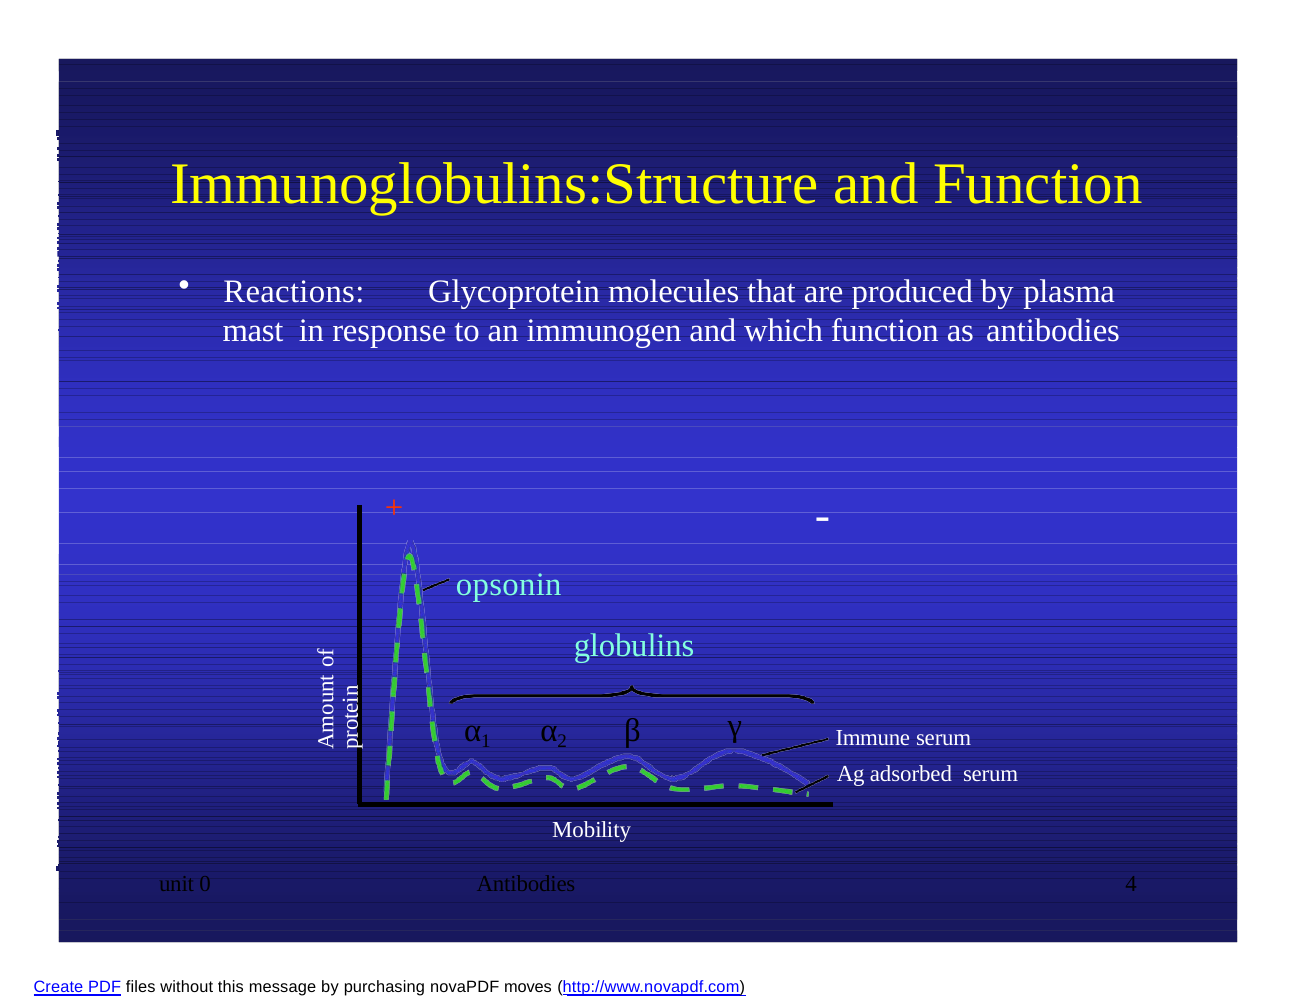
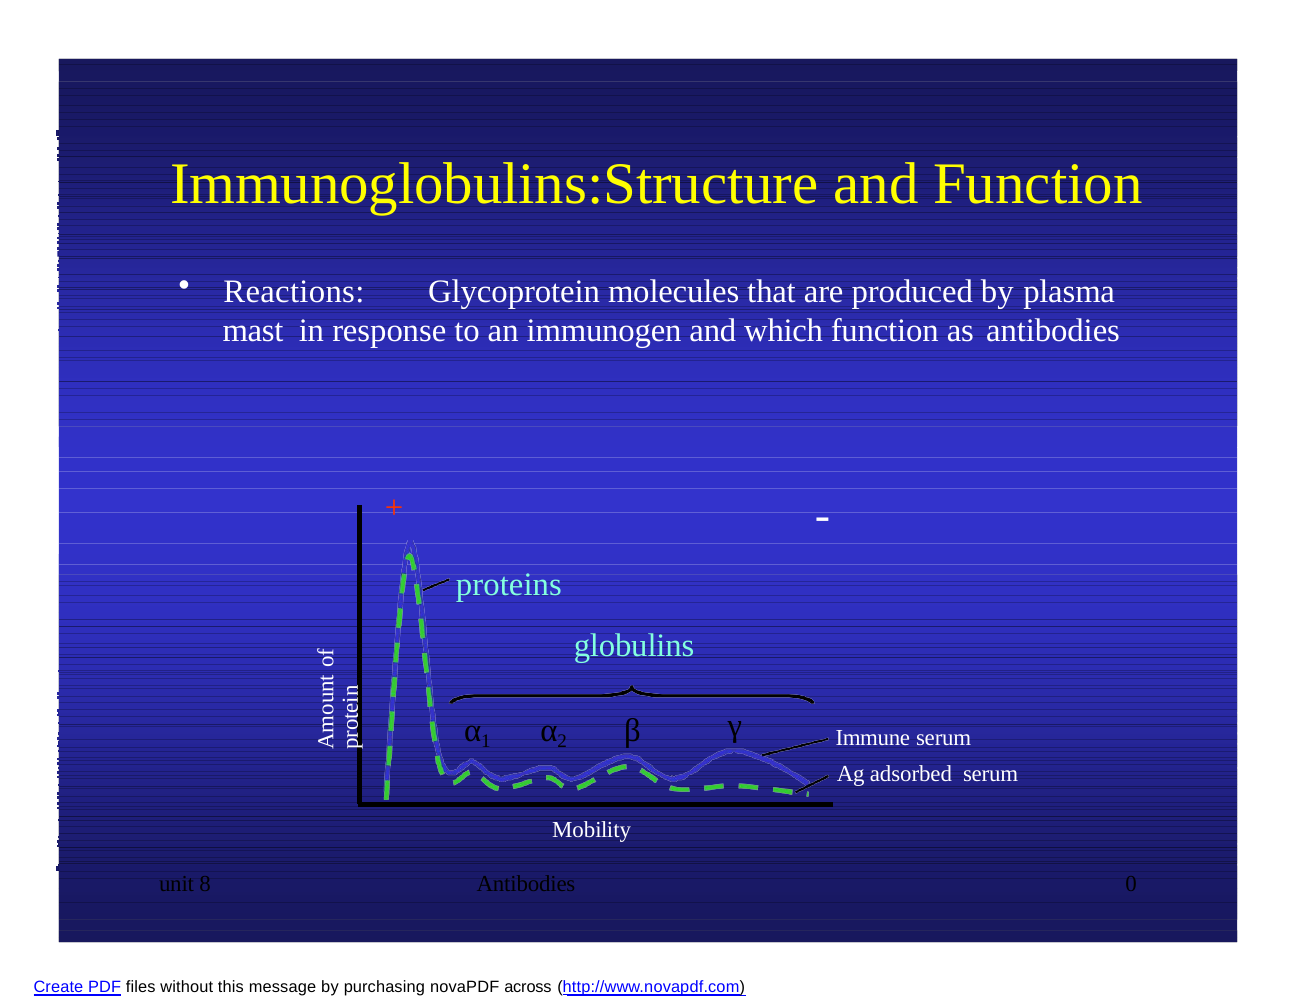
opsonin: opsonin -> proteins
0: 0 -> 8
4: 4 -> 0
moves: moves -> across
